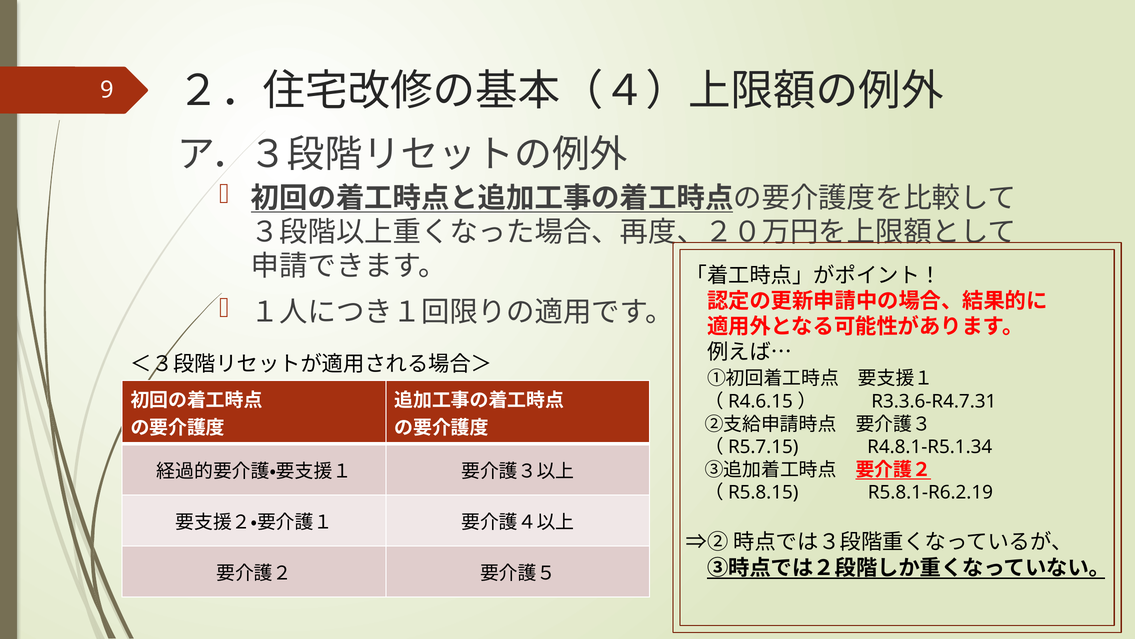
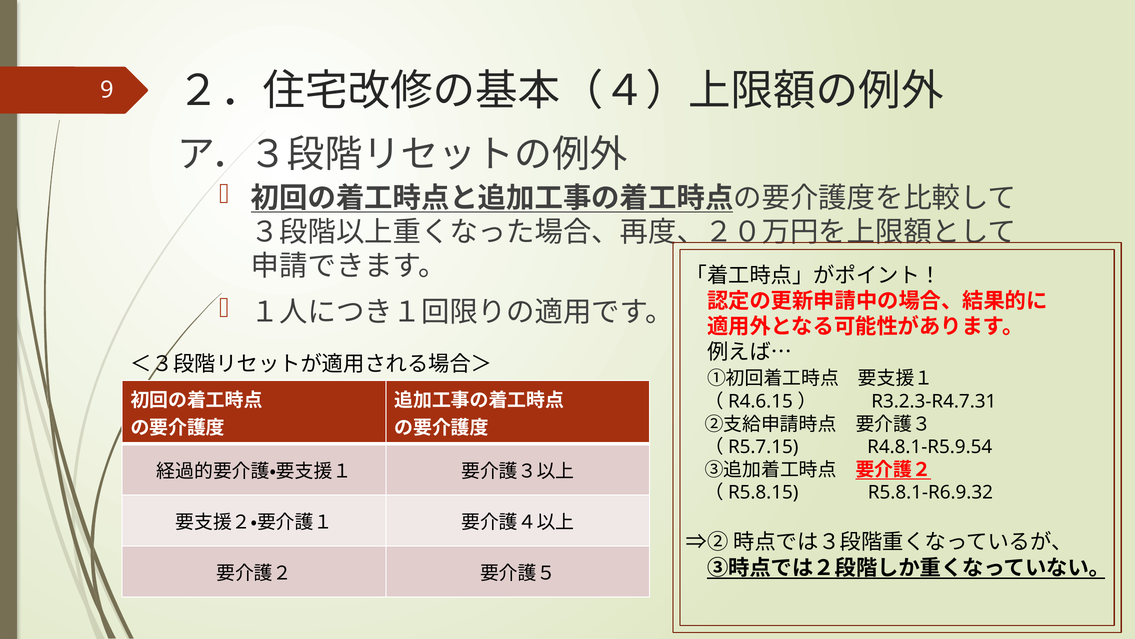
R3.3.6-R4.7.31: R3.3.6-R4.7.31 -> R3.2.3-R4.7.31
R4.8.1-R5.1.34: R4.8.1-R5.1.34 -> R4.8.1-R5.9.54
R5.8.1-R6.2.19: R5.8.1-R6.2.19 -> R5.8.1-R6.9.32
